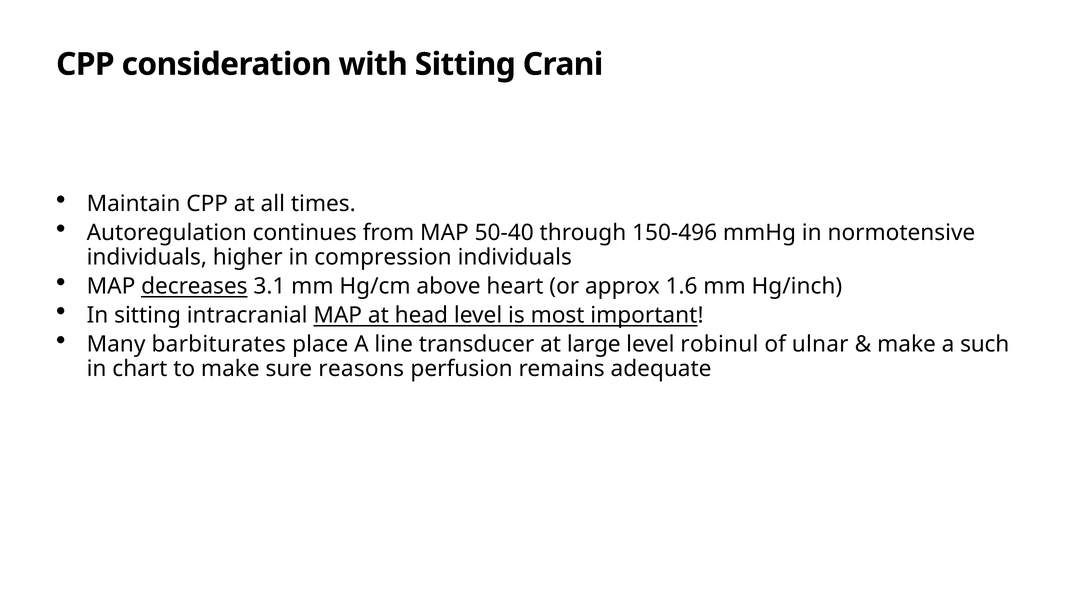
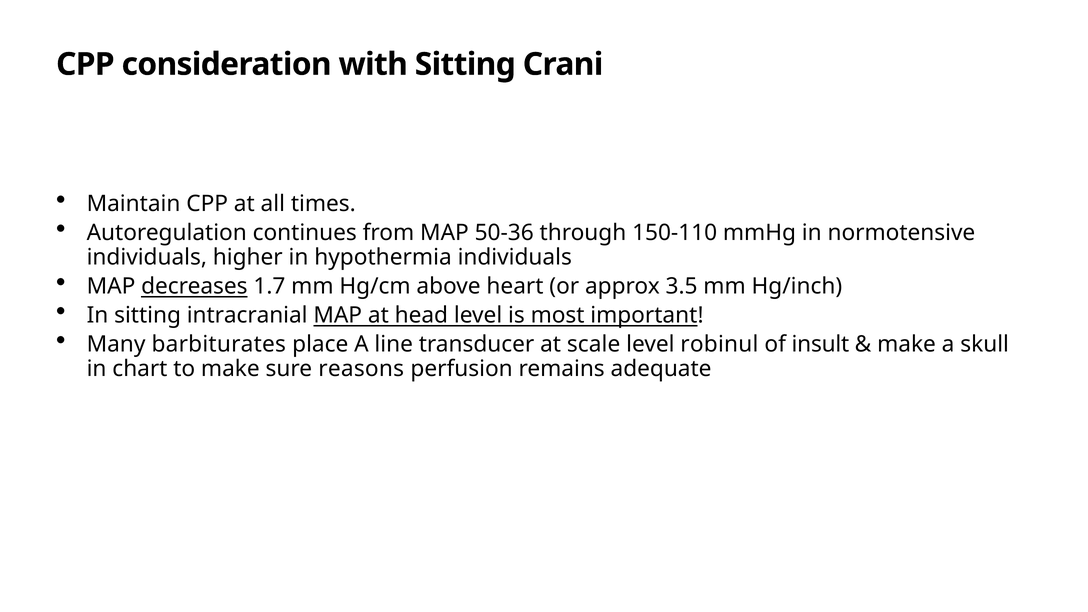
50-40: 50-40 -> 50-36
150-496: 150-496 -> 150-110
compression: compression -> hypothermia
3.1: 3.1 -> 1.7
1.6: 1.6 -> 3.5
large: large -> scale
ulnar: ulnar -> insult
such: such -> skull
